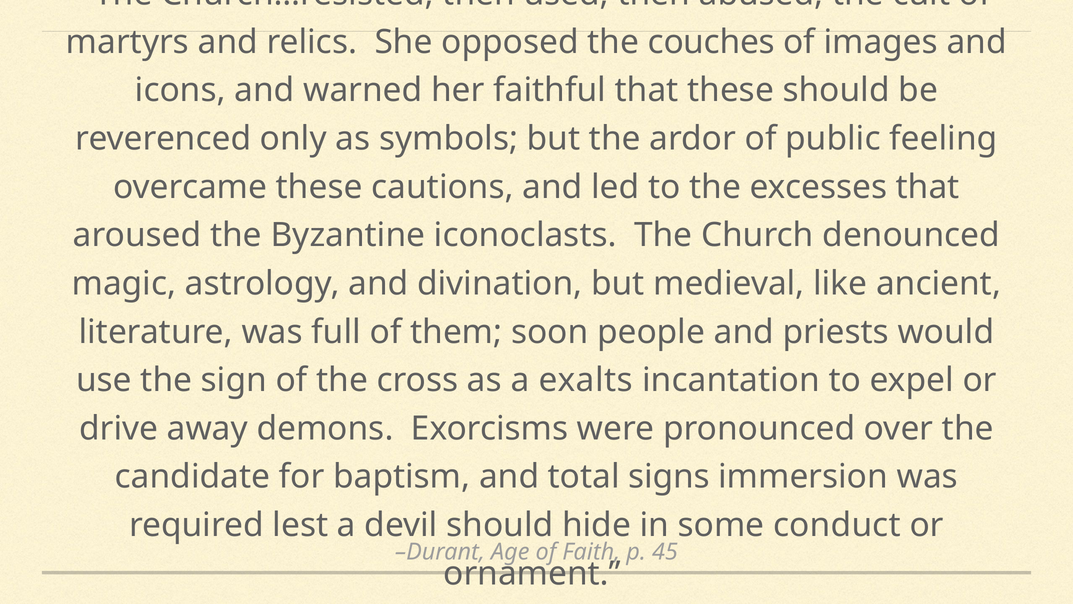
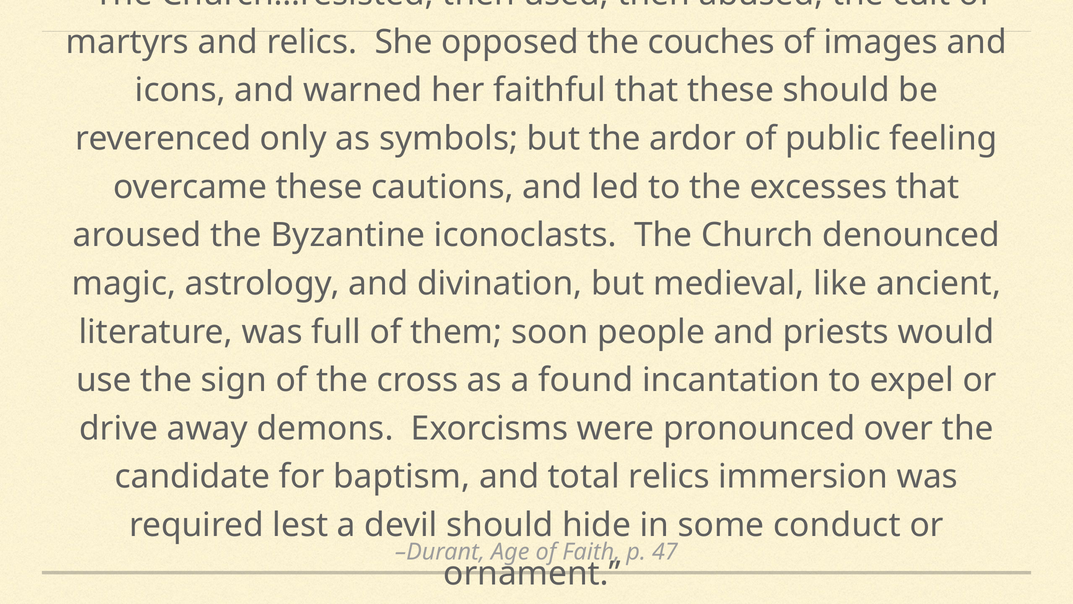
exalts: exalts -> found
total signs: signs -> relics
45: 45 -> 47
